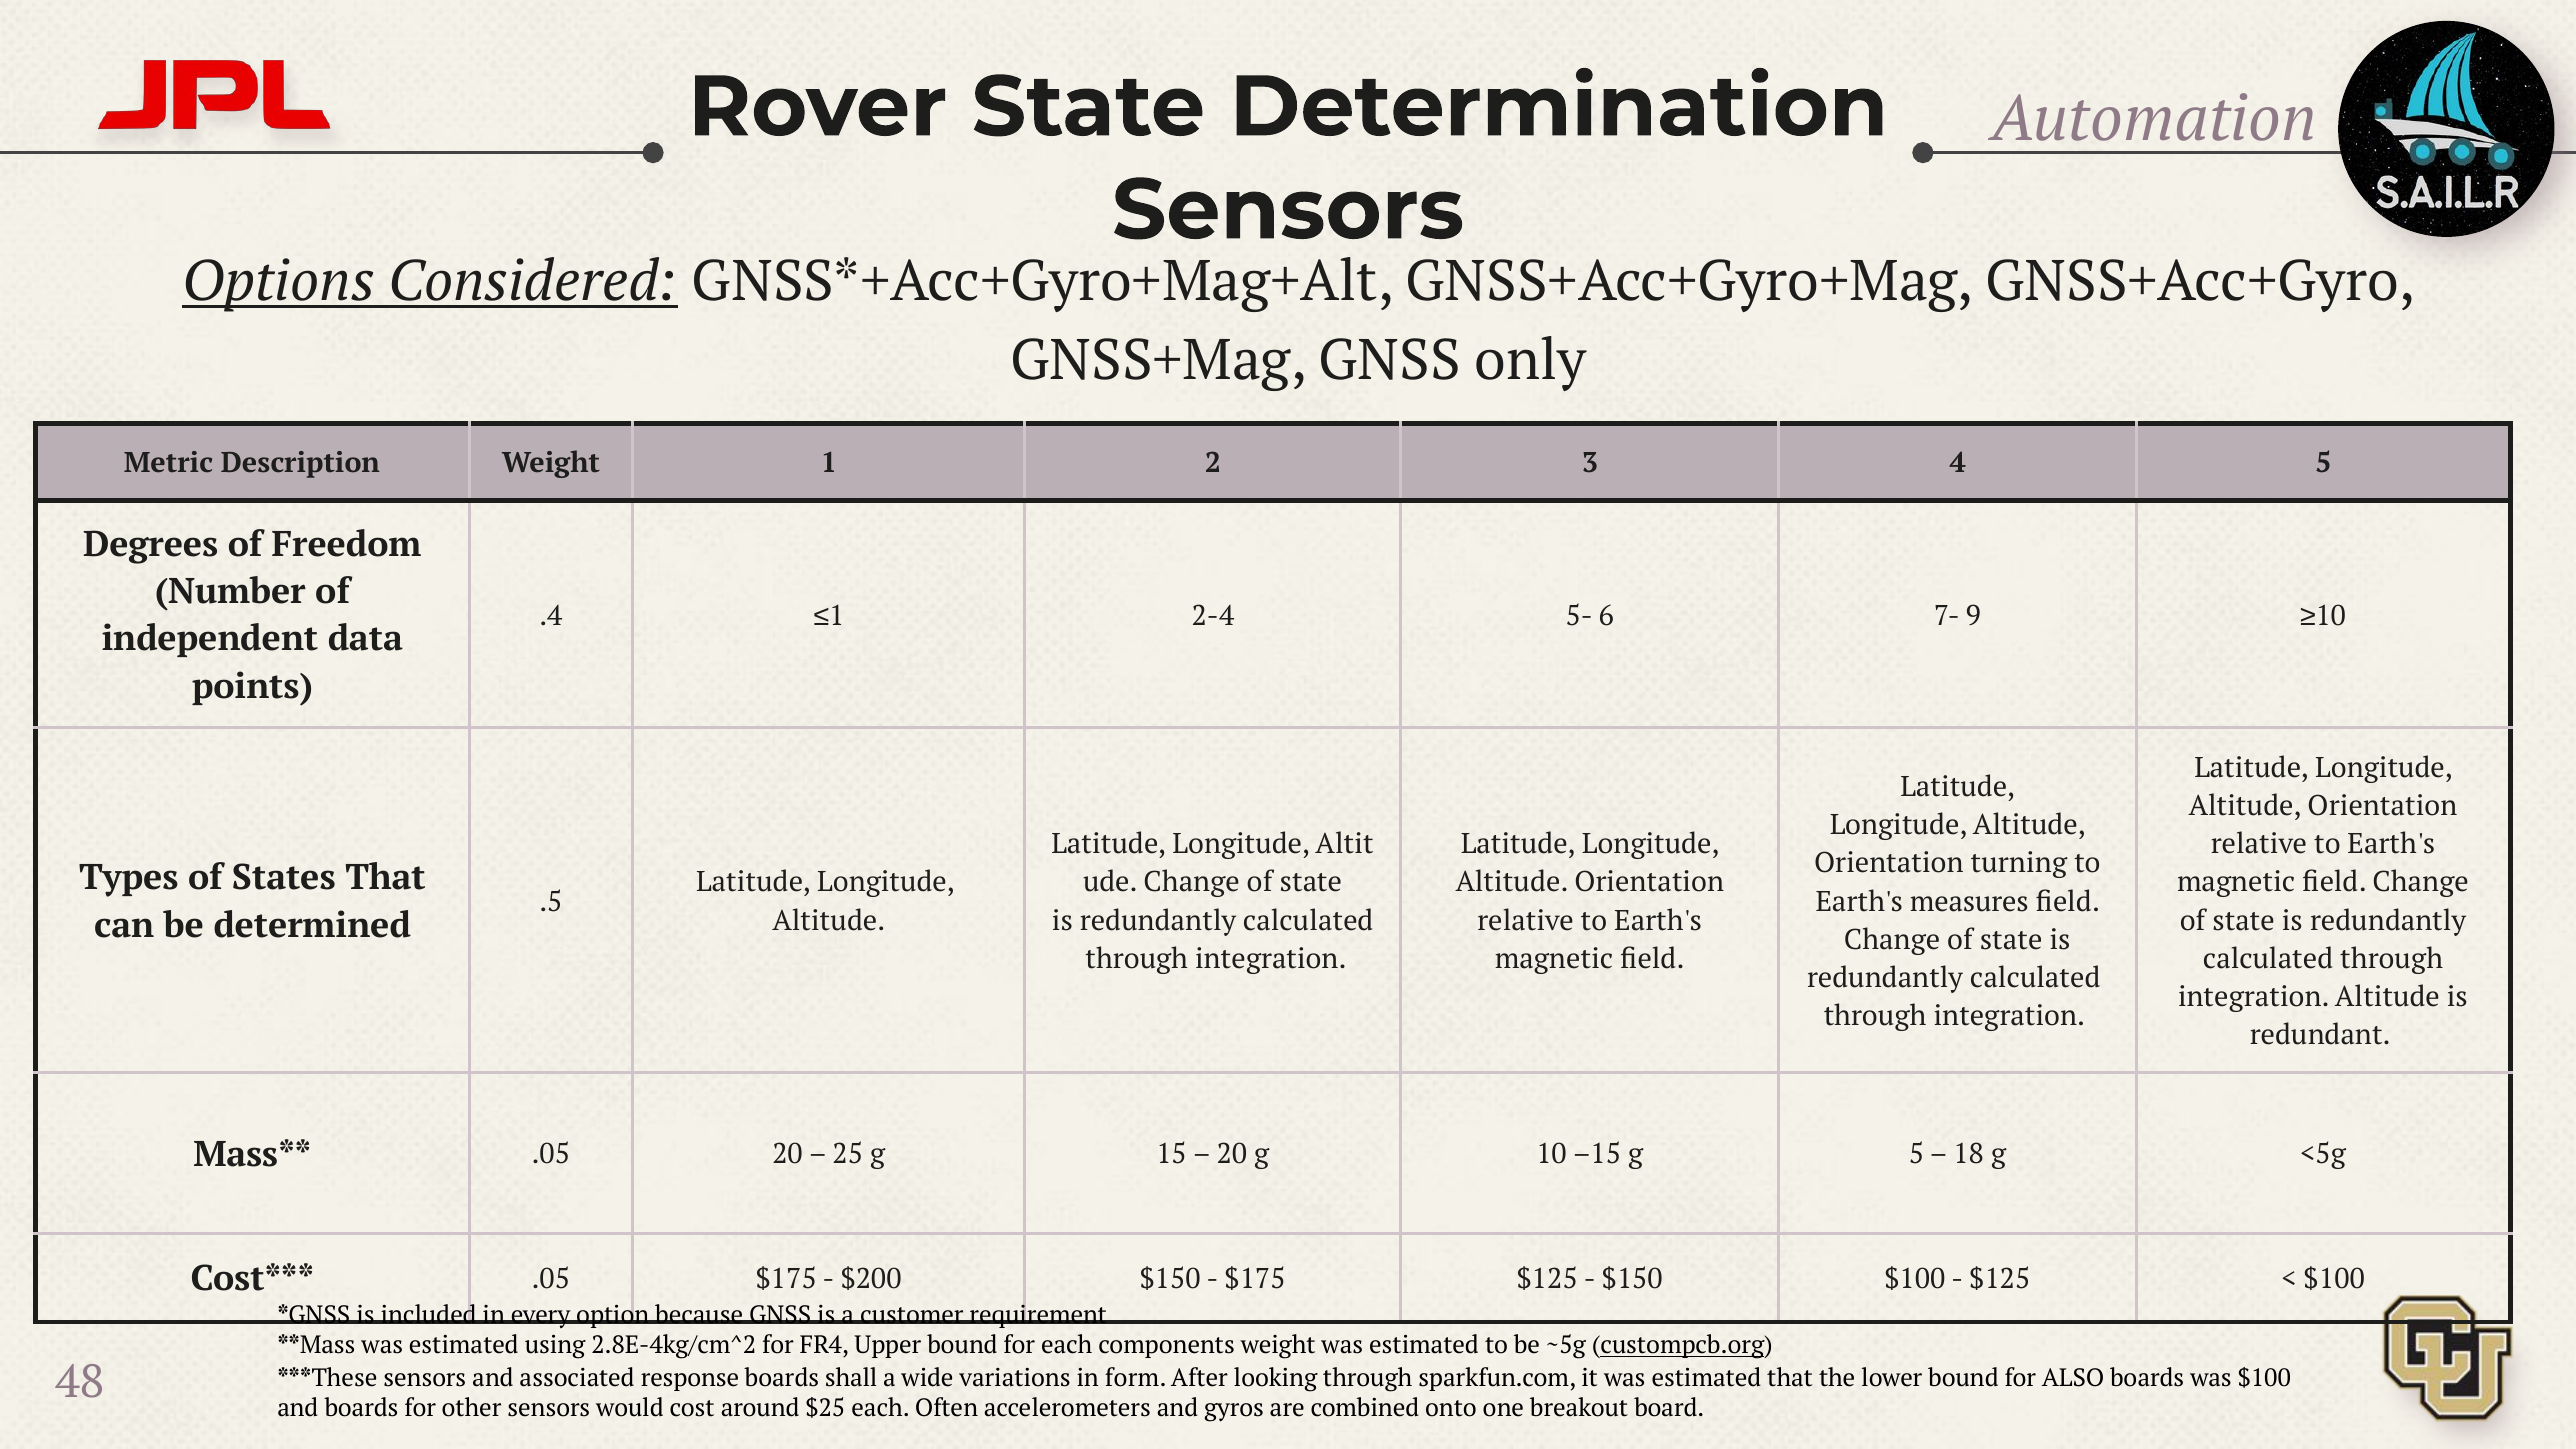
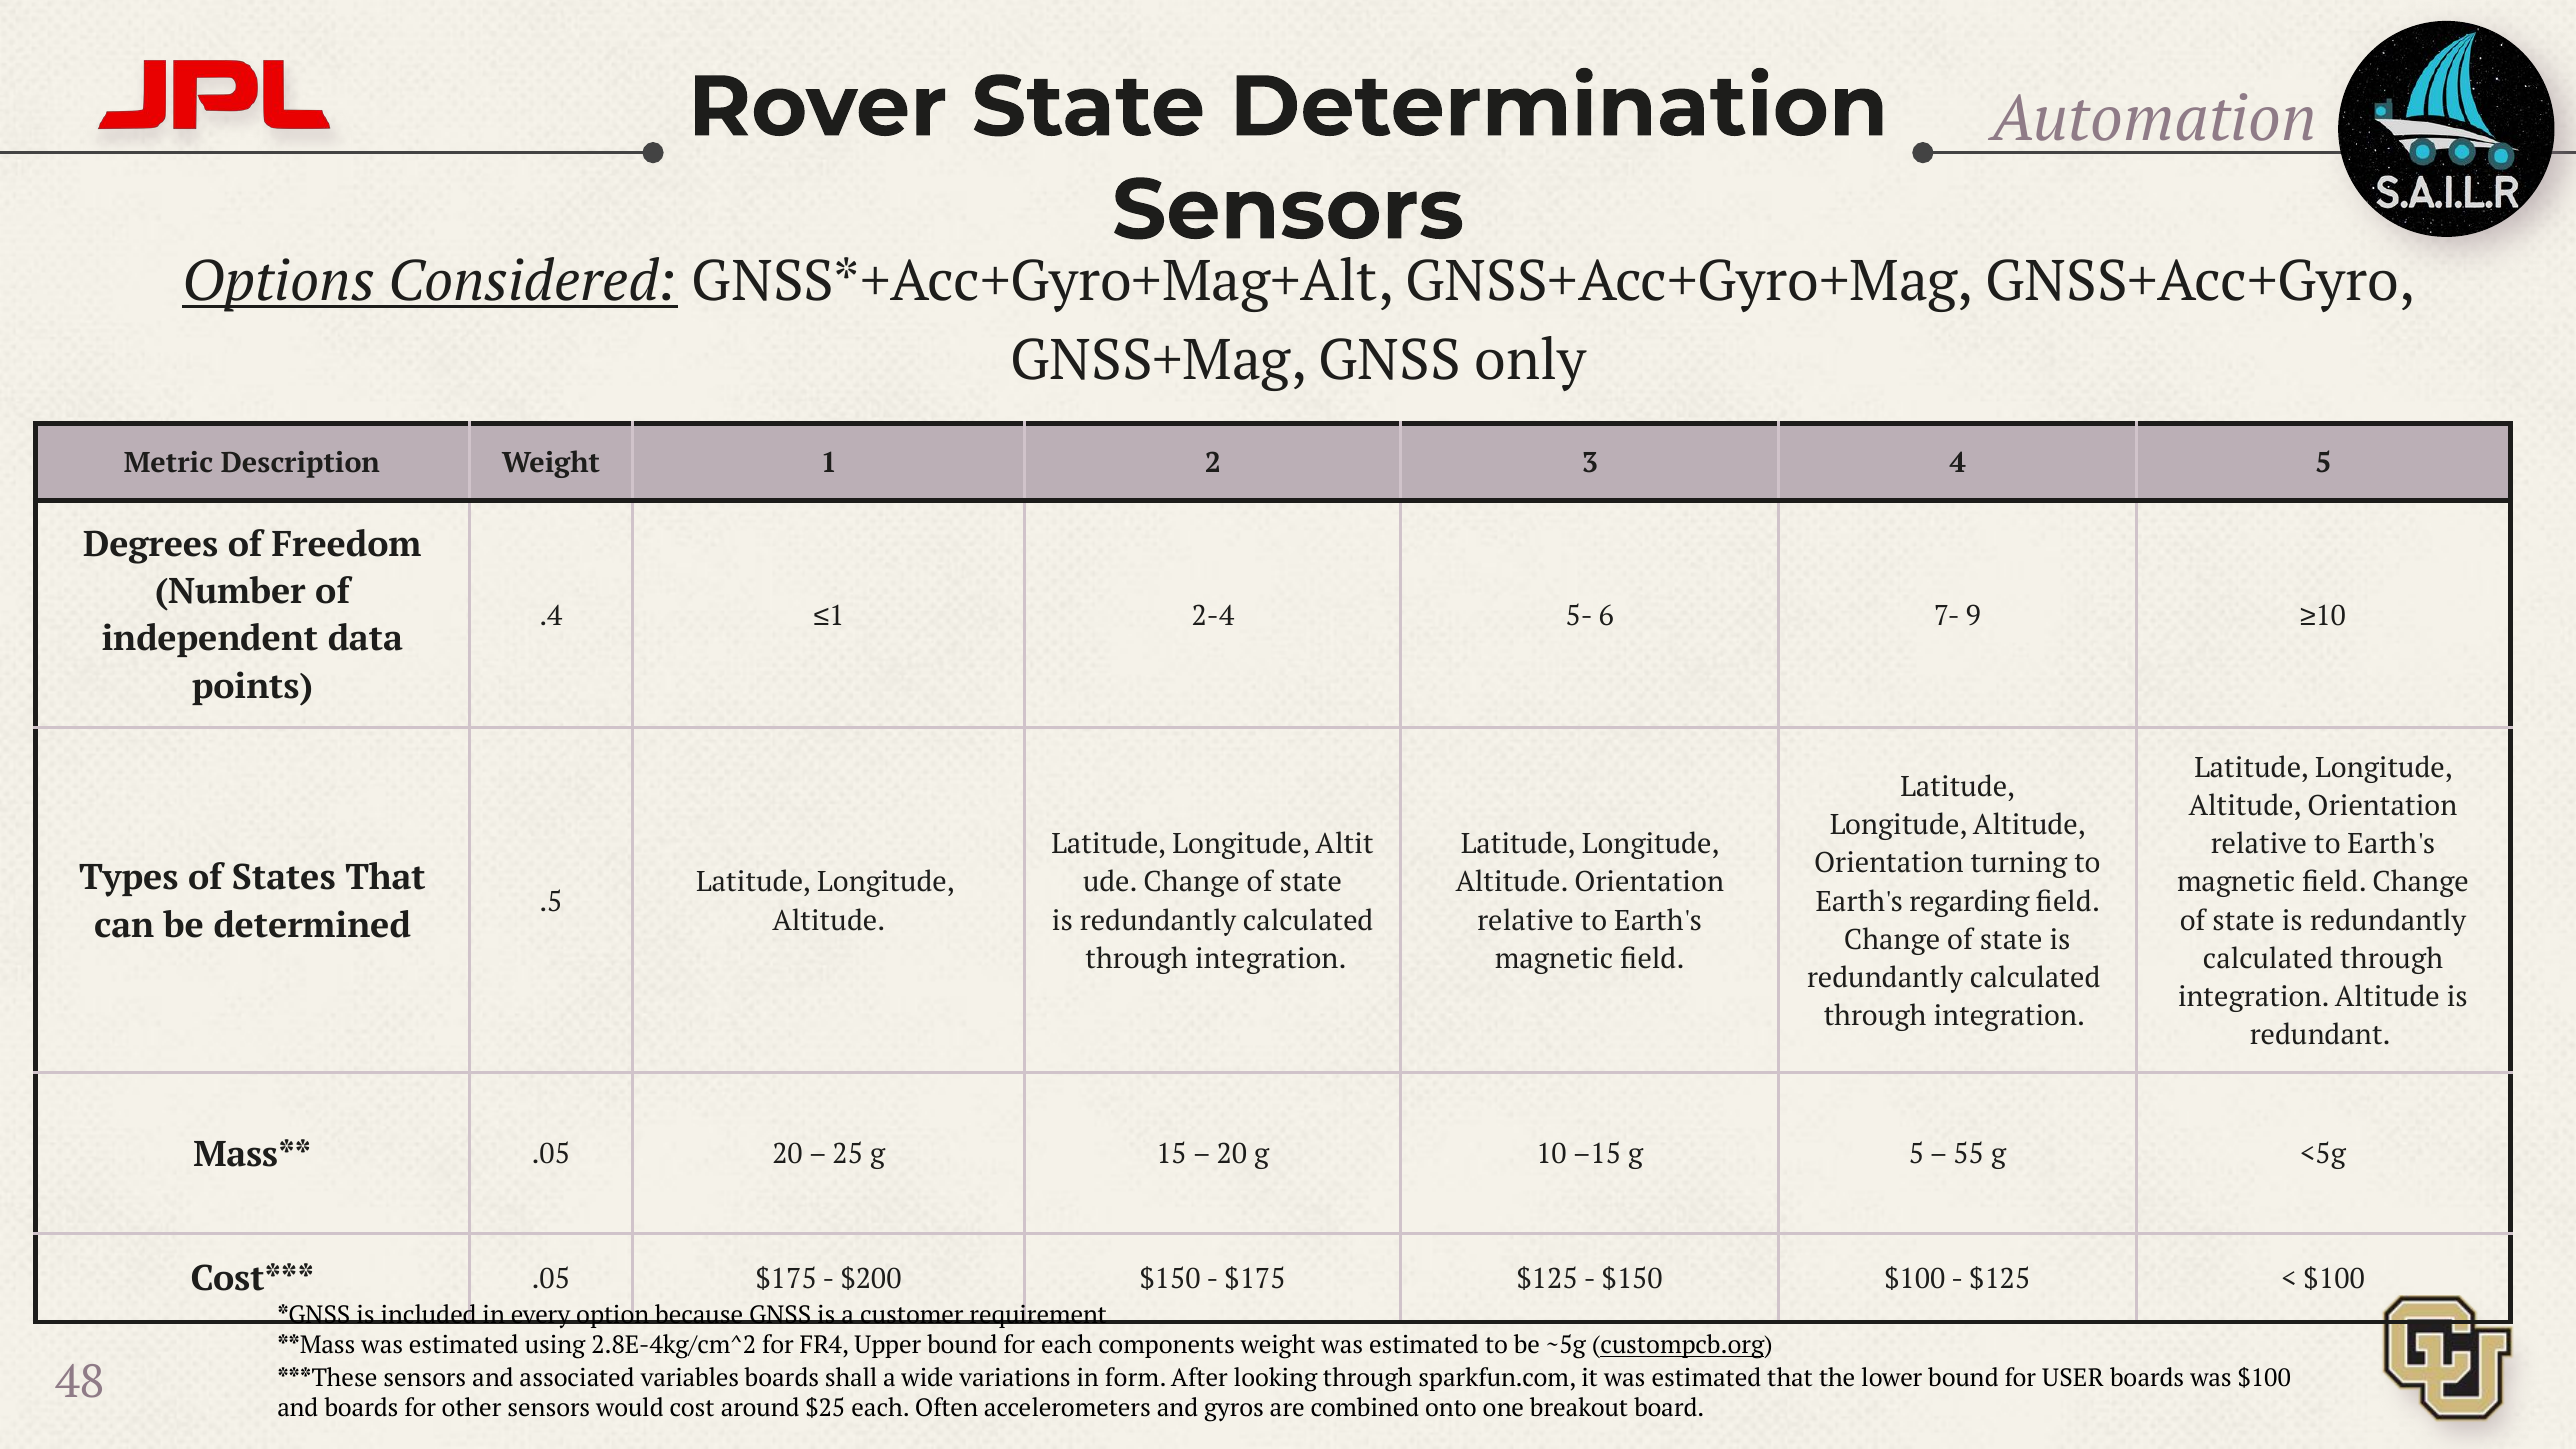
measures: measures -> regarding
18: 18 -> 55
response: response -> variables
ALSO: ALSO -> USER
